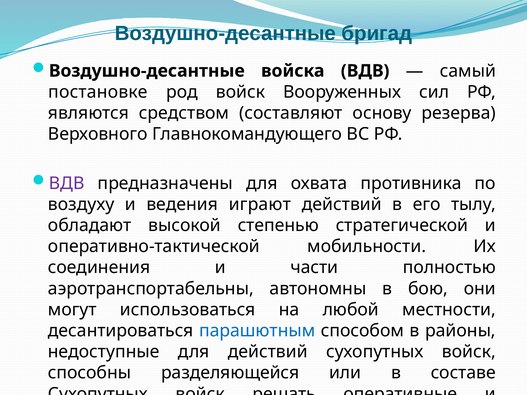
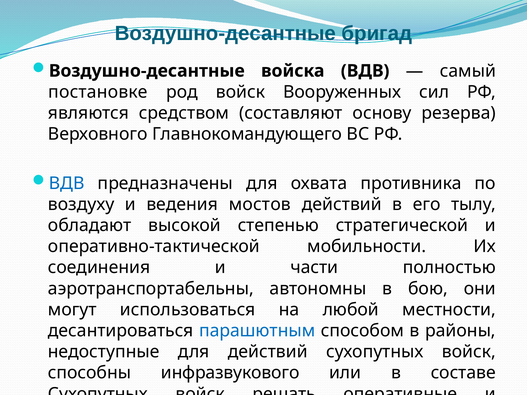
ВДВ at (67, 183) colour: purple -> blue
играют: играют -> мостов
разделяющейся: разделяющейся -> инфразвукового
